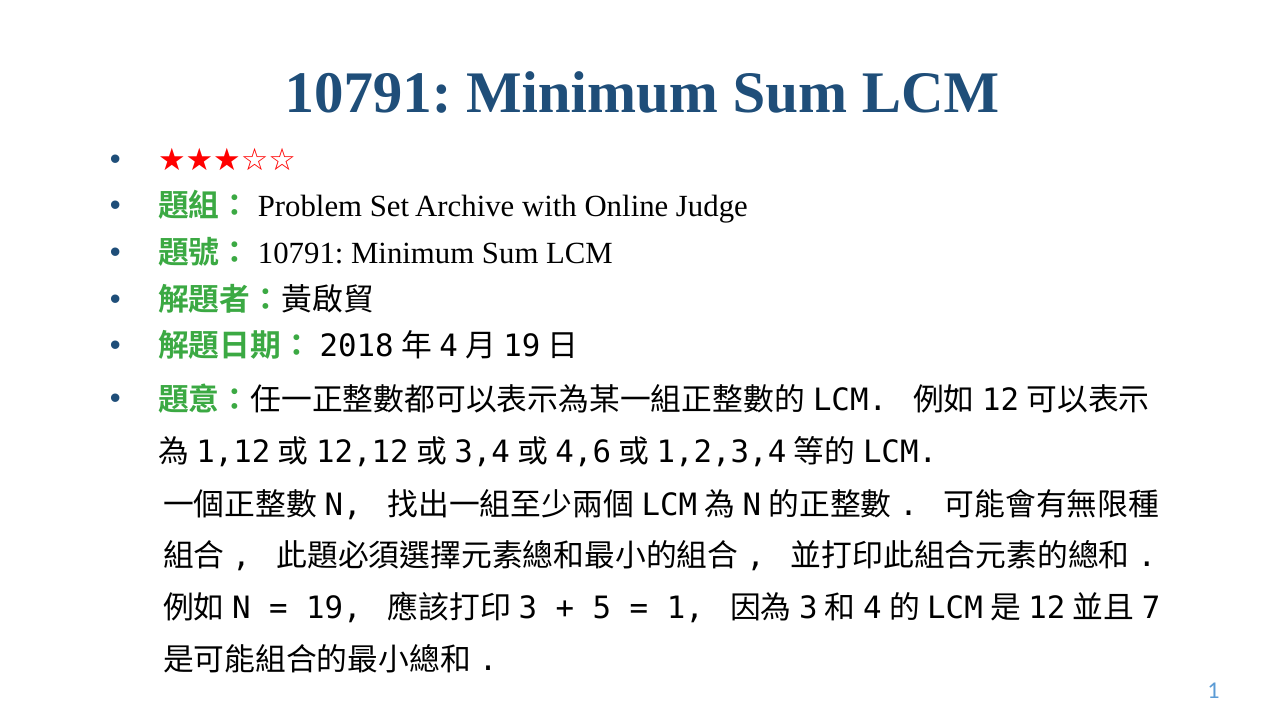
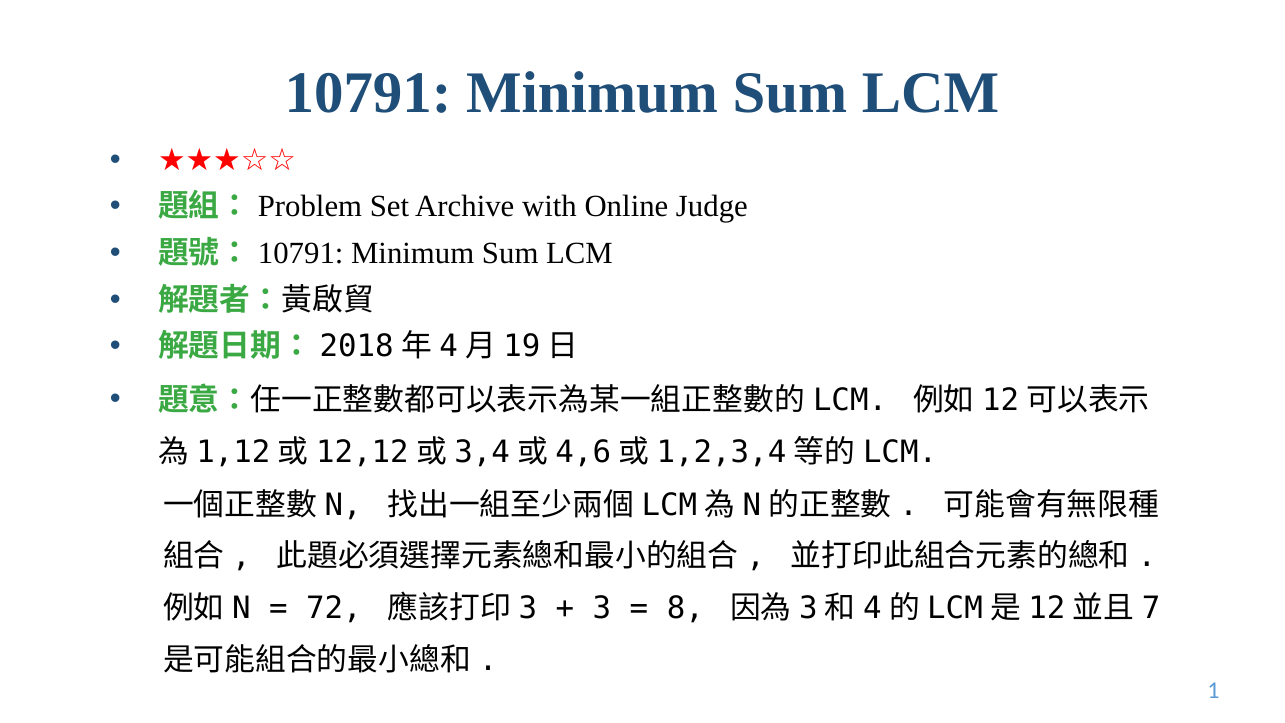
19: 19 -> 72
5: 5 -> 3
1 at (685, 608): 1 -> 8
